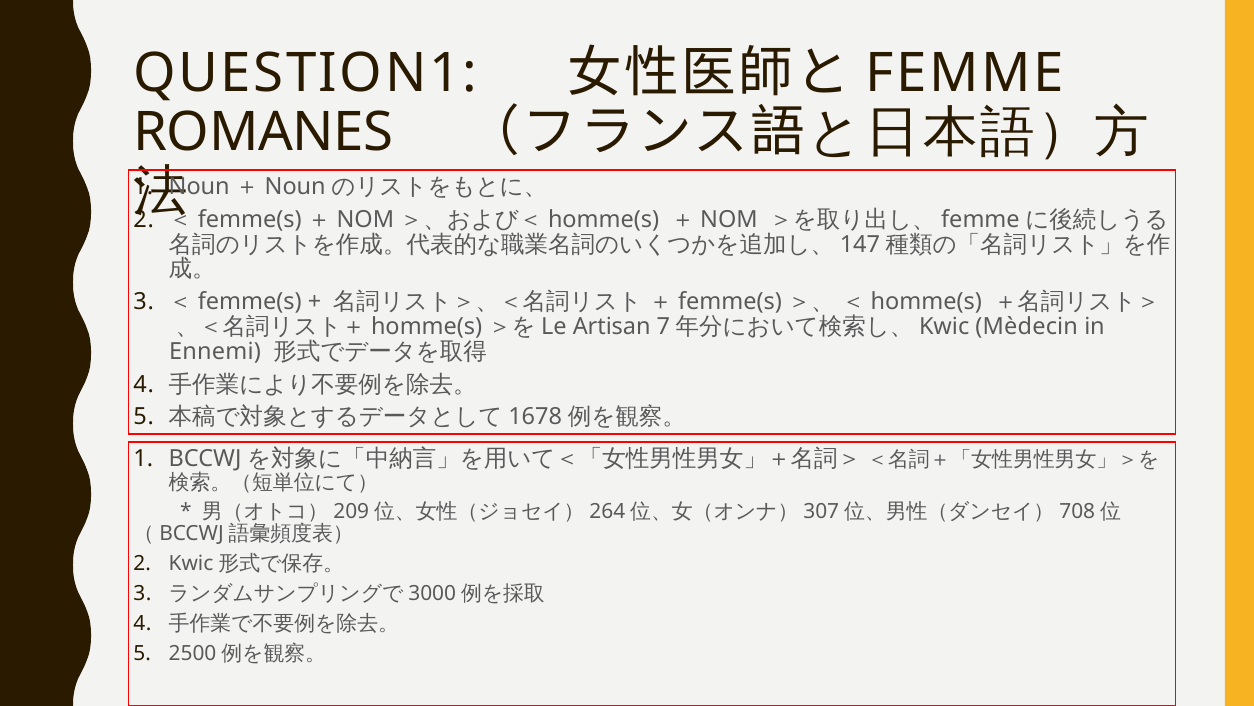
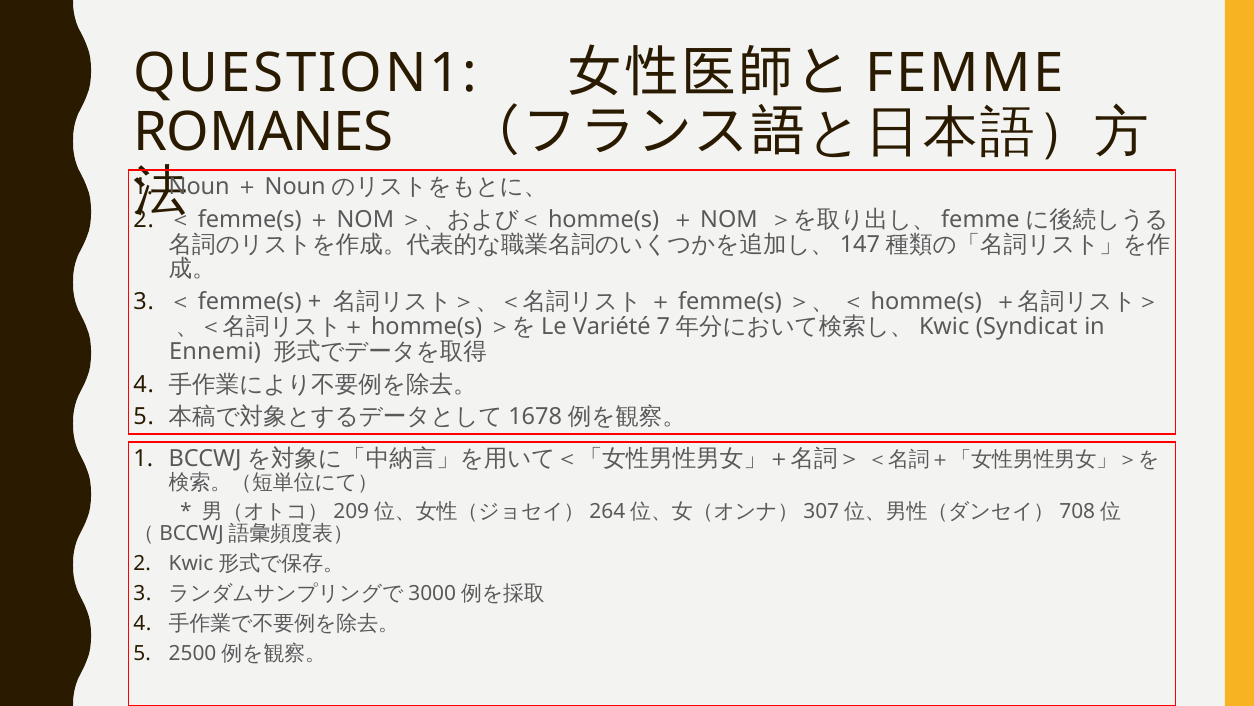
Artisan: Artisan -> Variété
Mèdecin: Mèdecin -> Syndicat
